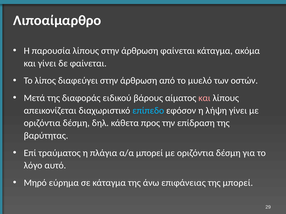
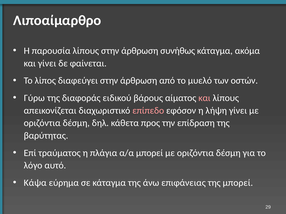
άρθρωση φαίνεται: φαίνεται -> συνήθως
Μετά: Μετά -> Γύρω
επίπεδο colour: light blue -> pink
Μηρό: Μηρό -> Κάψα
